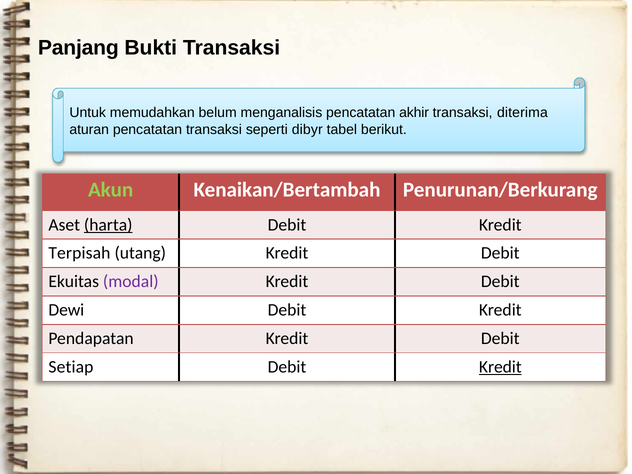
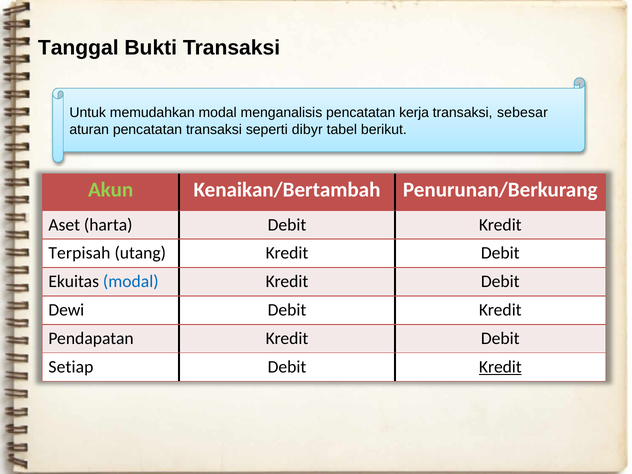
Panjang: Panjang -> Tanggal
memudahkan belum: belum -> modal
akhir: akhir -> kerja
diterima: diterima -> sebesar
harta underline: present -> none
modal at (131, 282) colour: purple -> blue
